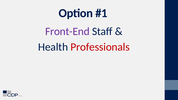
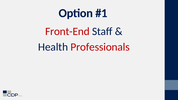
Front-End colour: purple -> red
